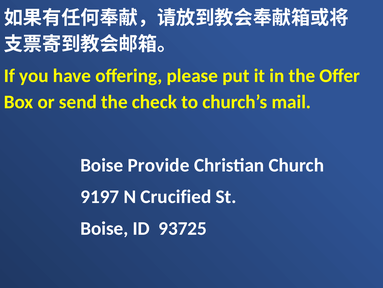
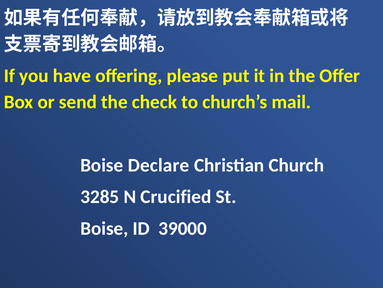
Provide: Provide -> Declare
9197: 9197 -> 3285
93725: 93725 -> 39000
